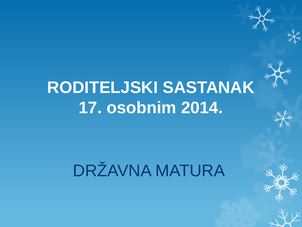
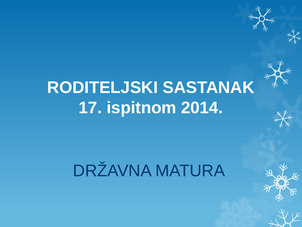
osobnim: osobnim -> ispitnom
